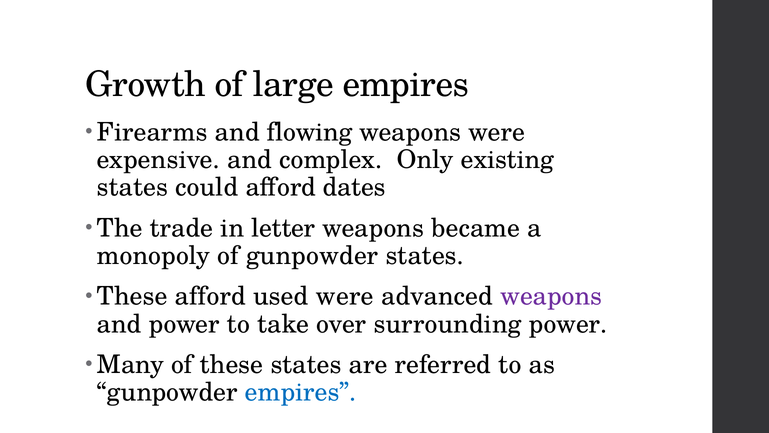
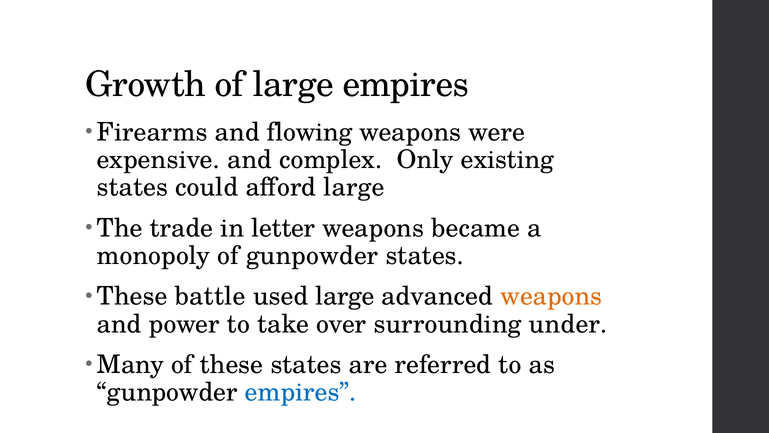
afford dates: dates -> large
These afford: afford -> battle
used were: were -> large
weapons at (551, 296) colour: purple -> orange
surrounding power: power -> under
